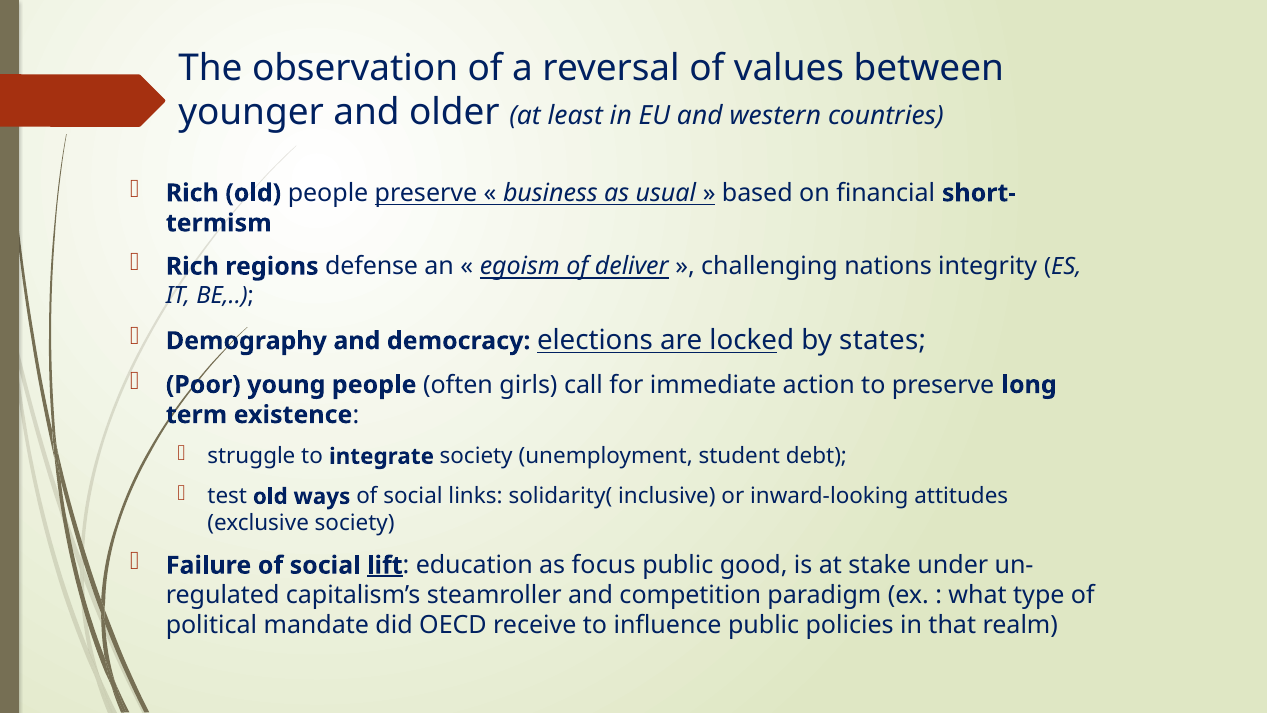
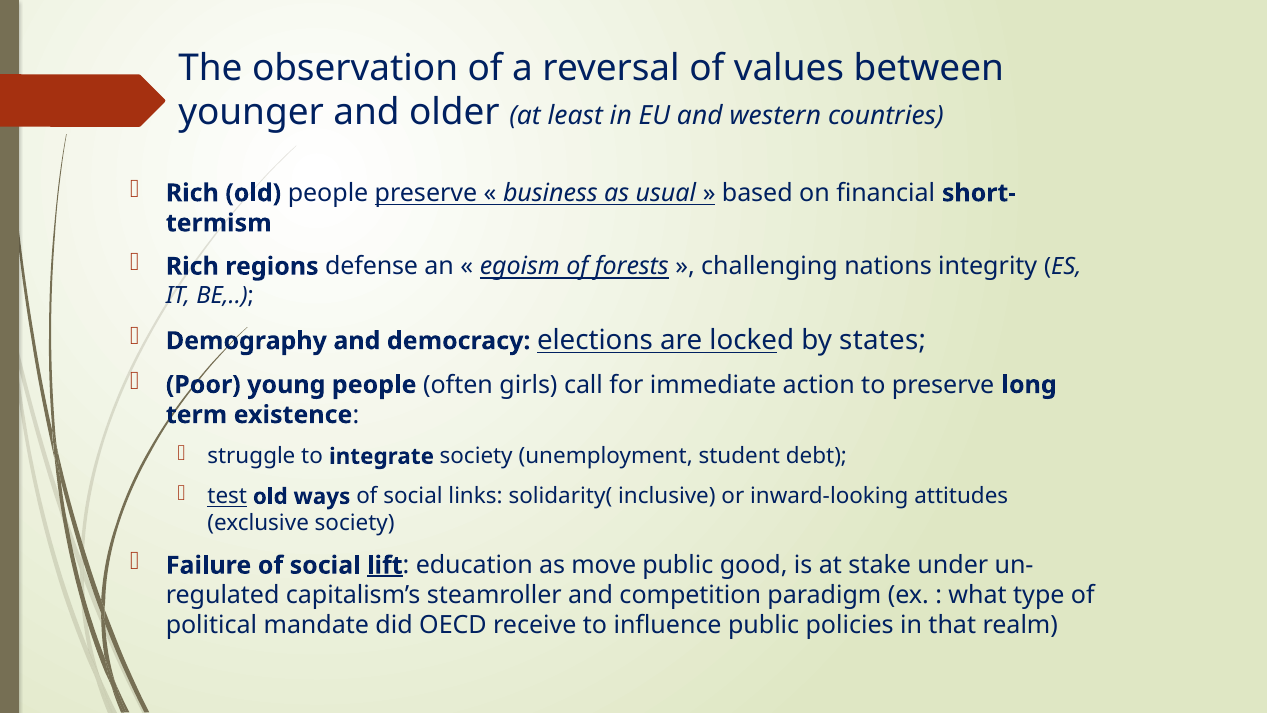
deliver: deliver -> forests
test underline: none -> present
focus: focus -> move
